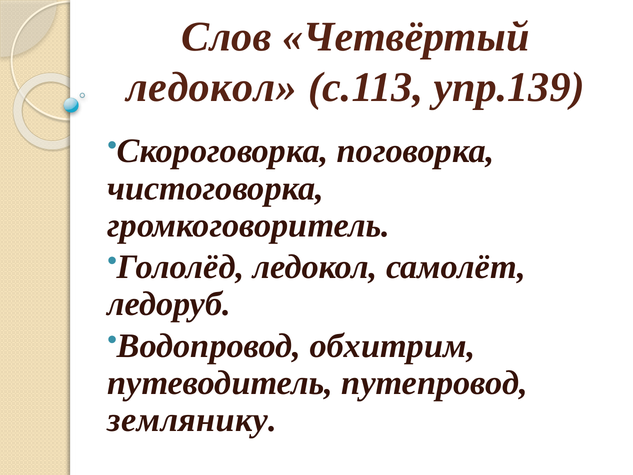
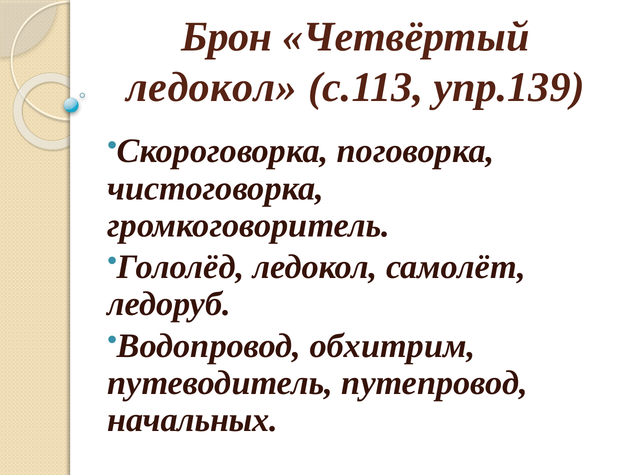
Слов: Слов -> Брон
землянику: землянику -> начальных
